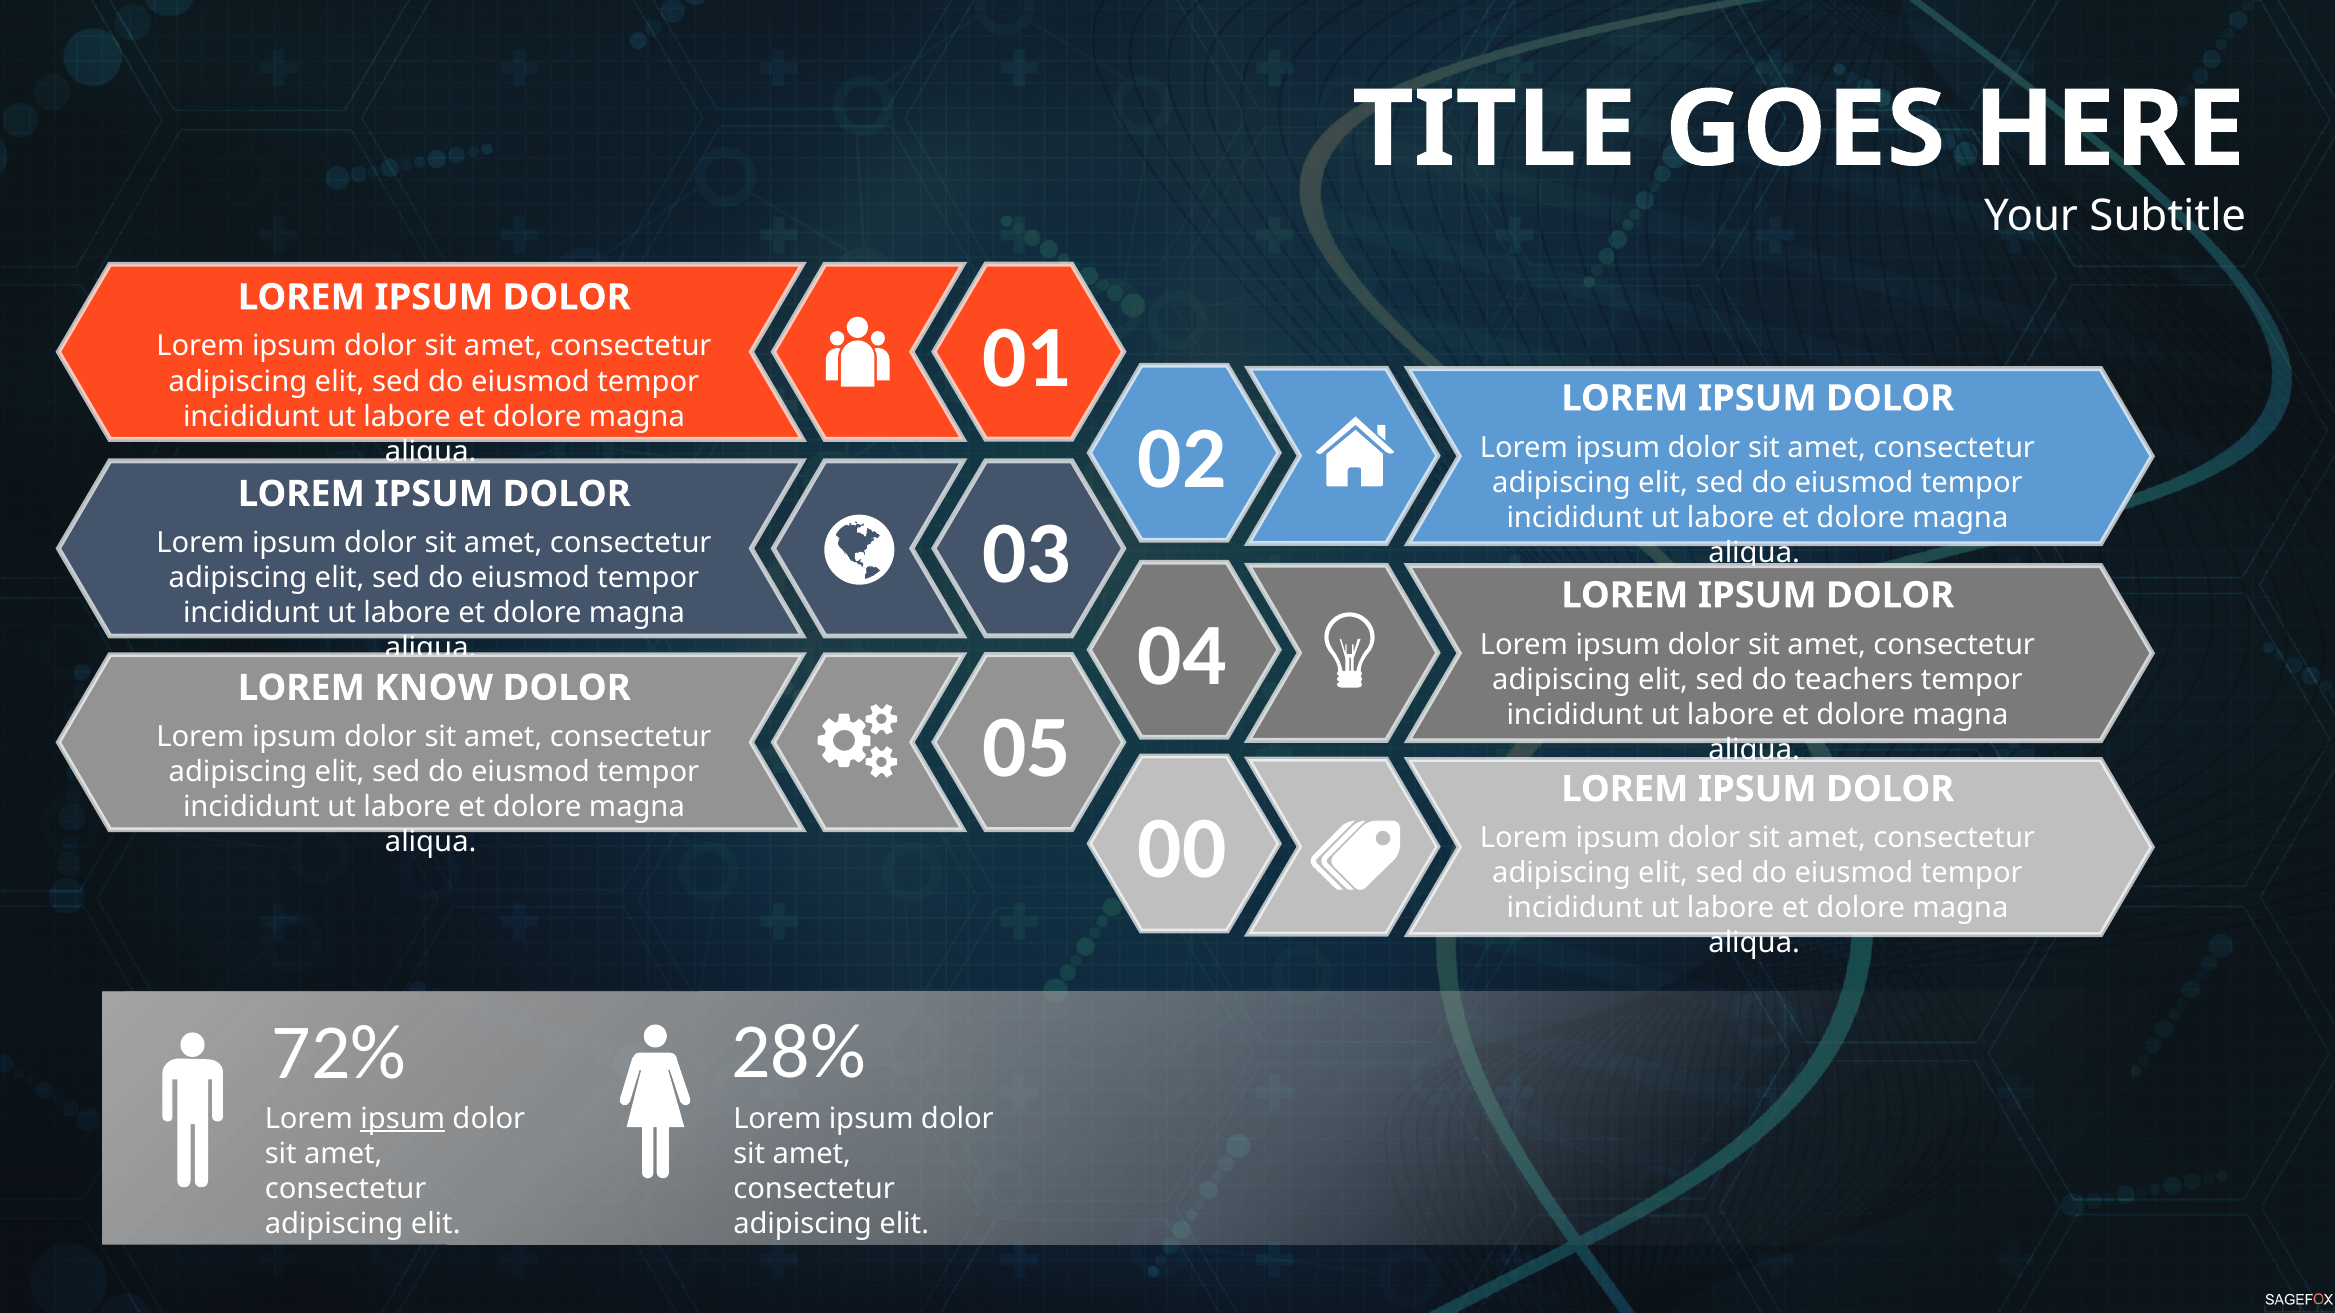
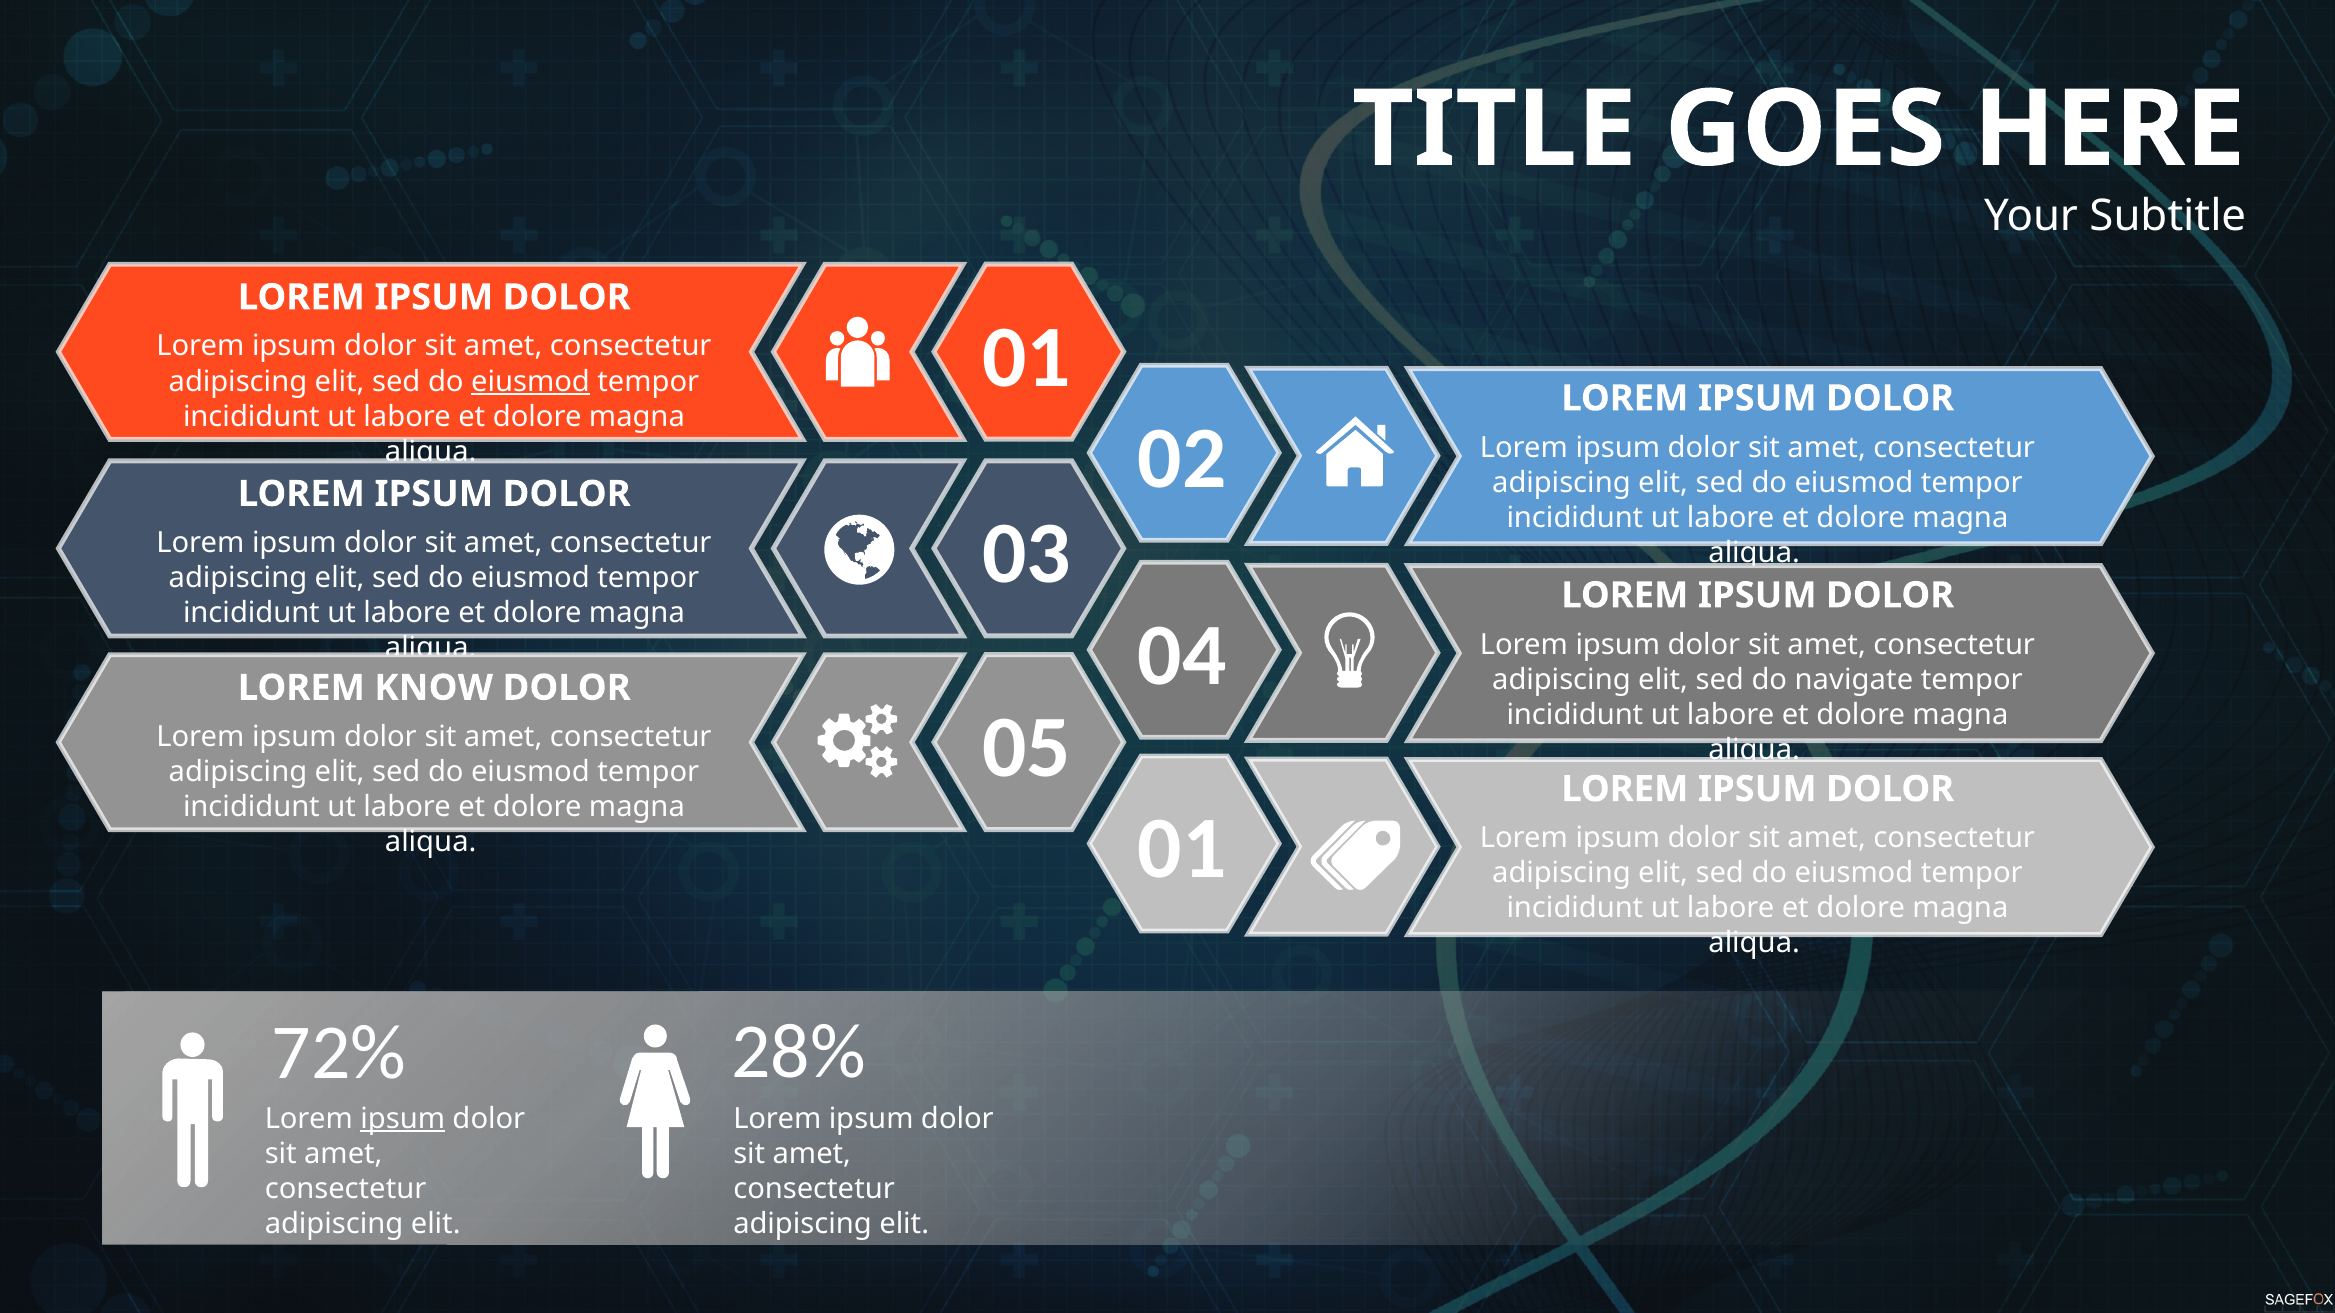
eiusmod at (530, 382) underline: none -> present
teachers: teachers -> navigate
aliqua 00: 00 -> 01
